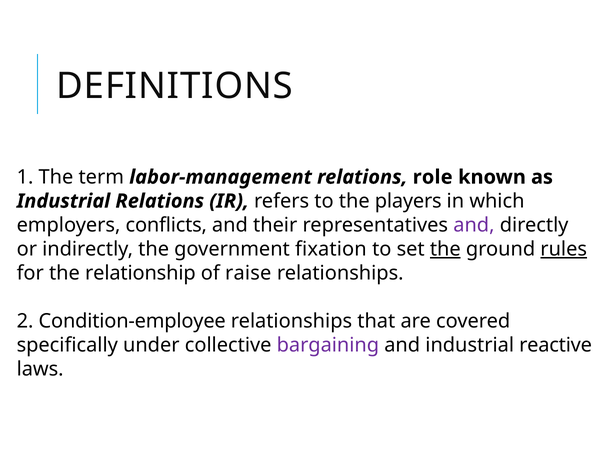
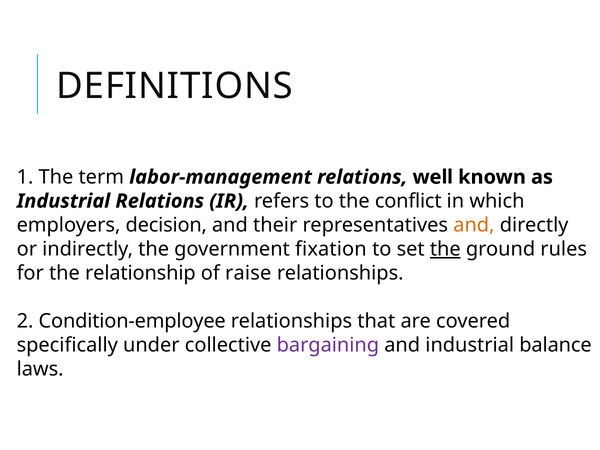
role: role -> well
players: players -> conflict
conflicts: conflicts -> decision
and at (474, 225) colour: purple -> orange
rules underline: present -> none
reactive: reactive -> balance
